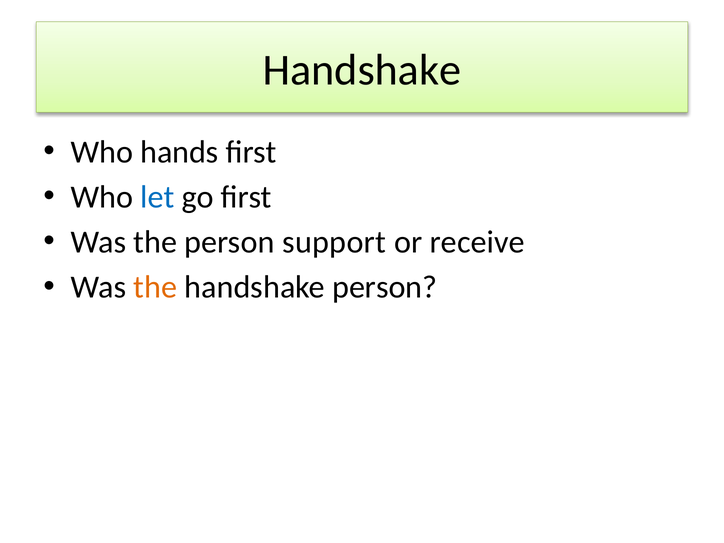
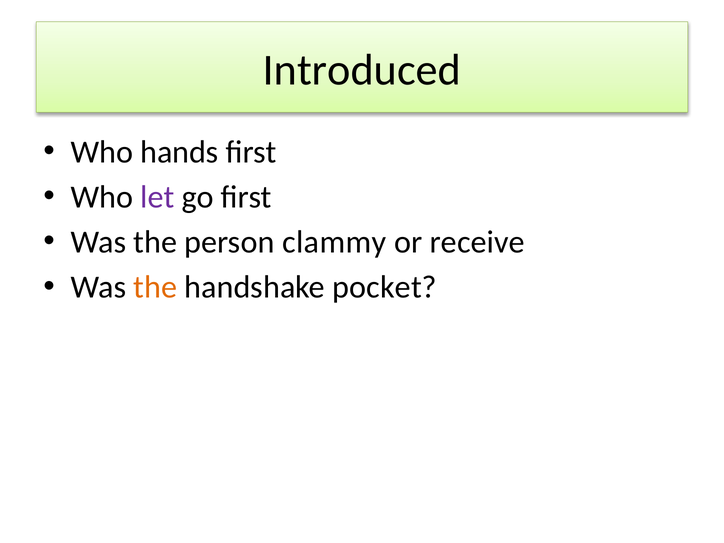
Handshake at (362, 70): Handshake -> Introduced
let colour: blue -> purple
support: support -> clammy
handshake person: person -> pocket
